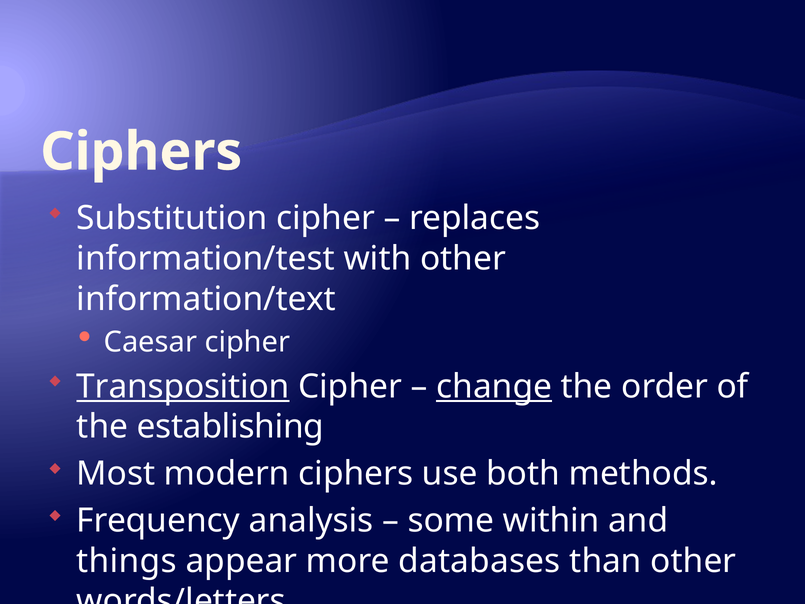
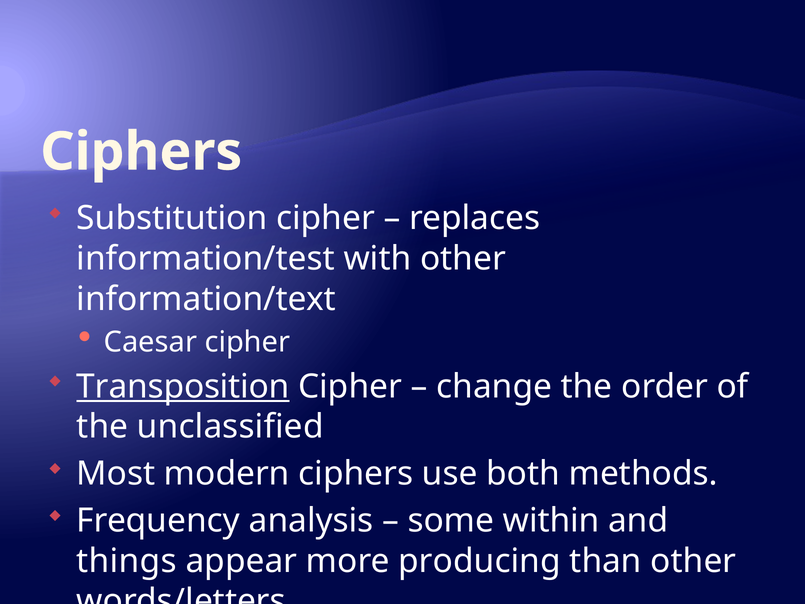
change underline: present -> none
establishing: establishing -> unclassified
databases: databases -> producing
